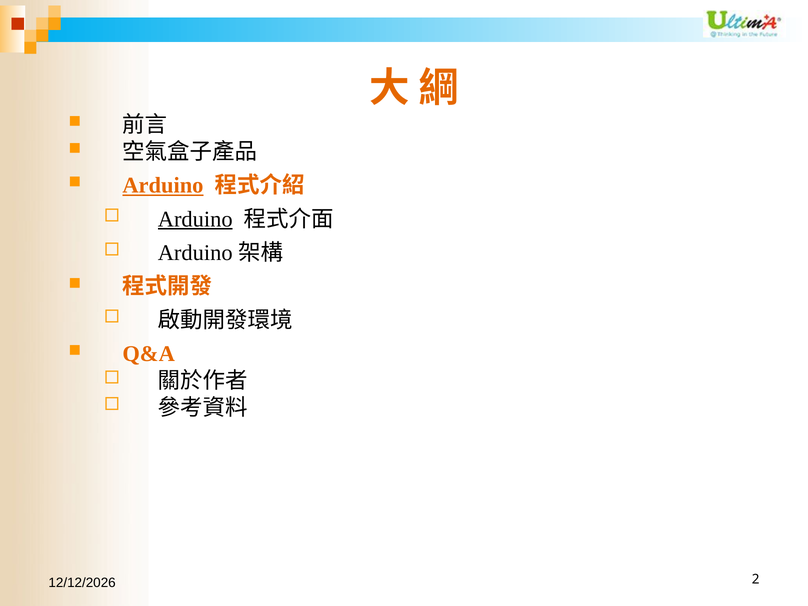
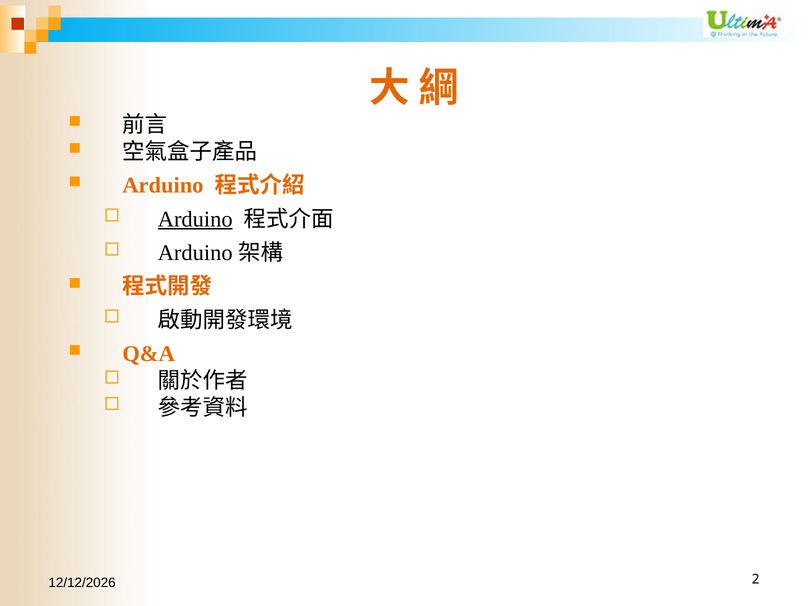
Arduino at (163, 185) underline: present -> none
